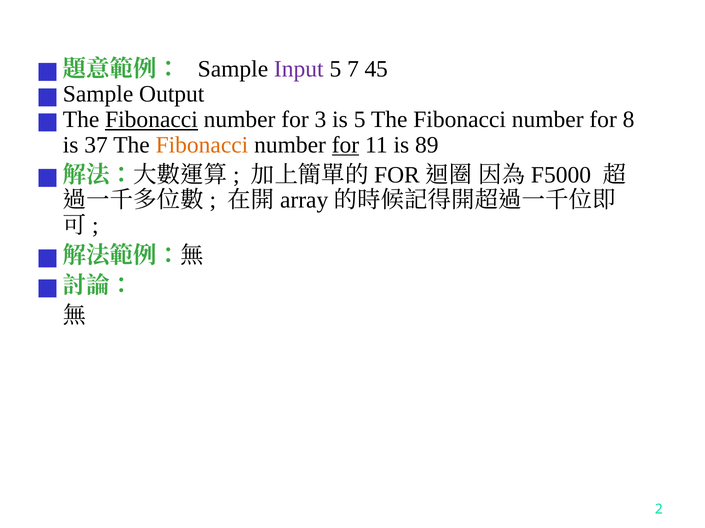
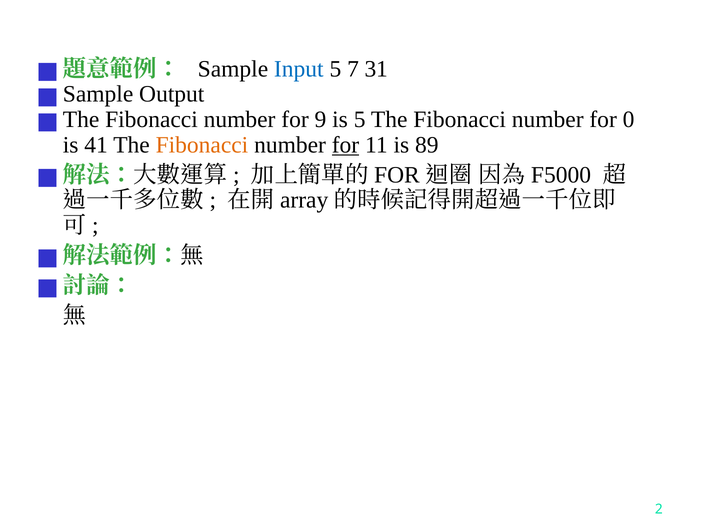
Input colour: purple -> blue
45: 45 -> 31
Fibonacci at (151, 120) underline: present -> none
3: 3 -> 9
8: 8 -> 0
37: 37 -> 41
